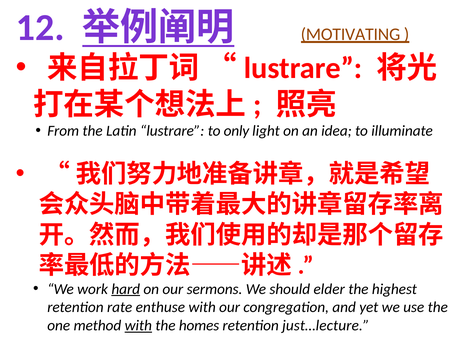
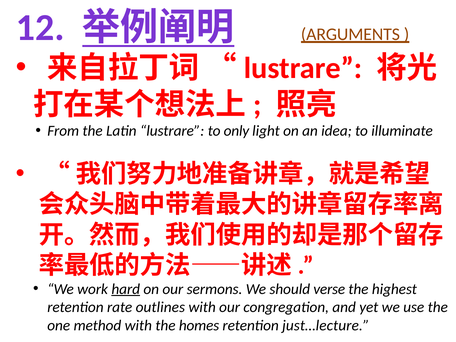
MOTIVATING: MOTIVATING -> ARGUMENTS
elder: elder -> verse
enthuse: enthuse -> outlines
with at (138, 326) underline: present -> none
